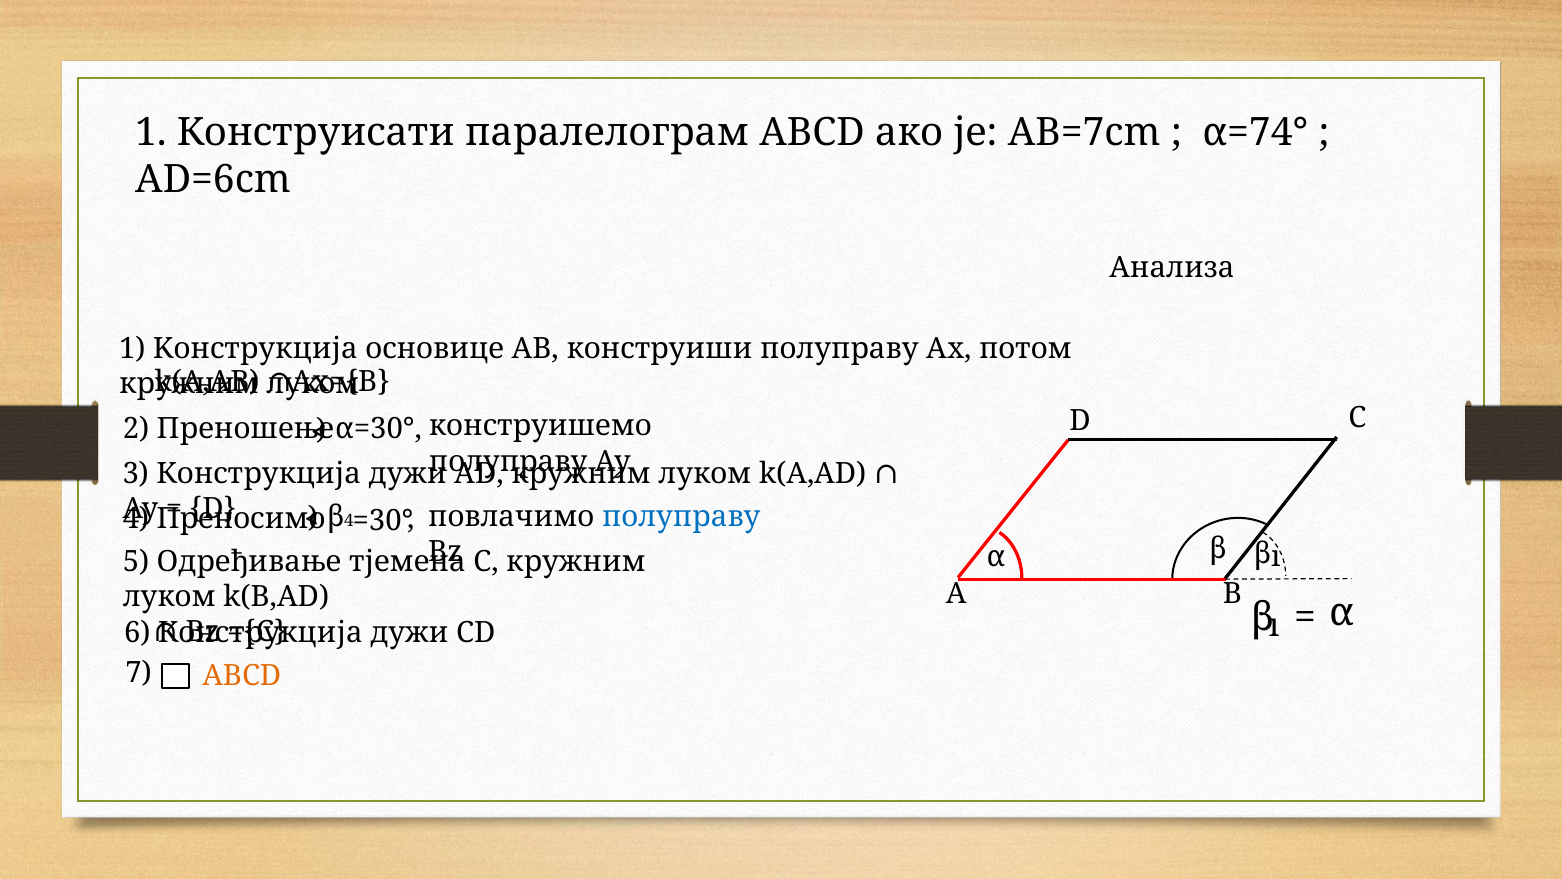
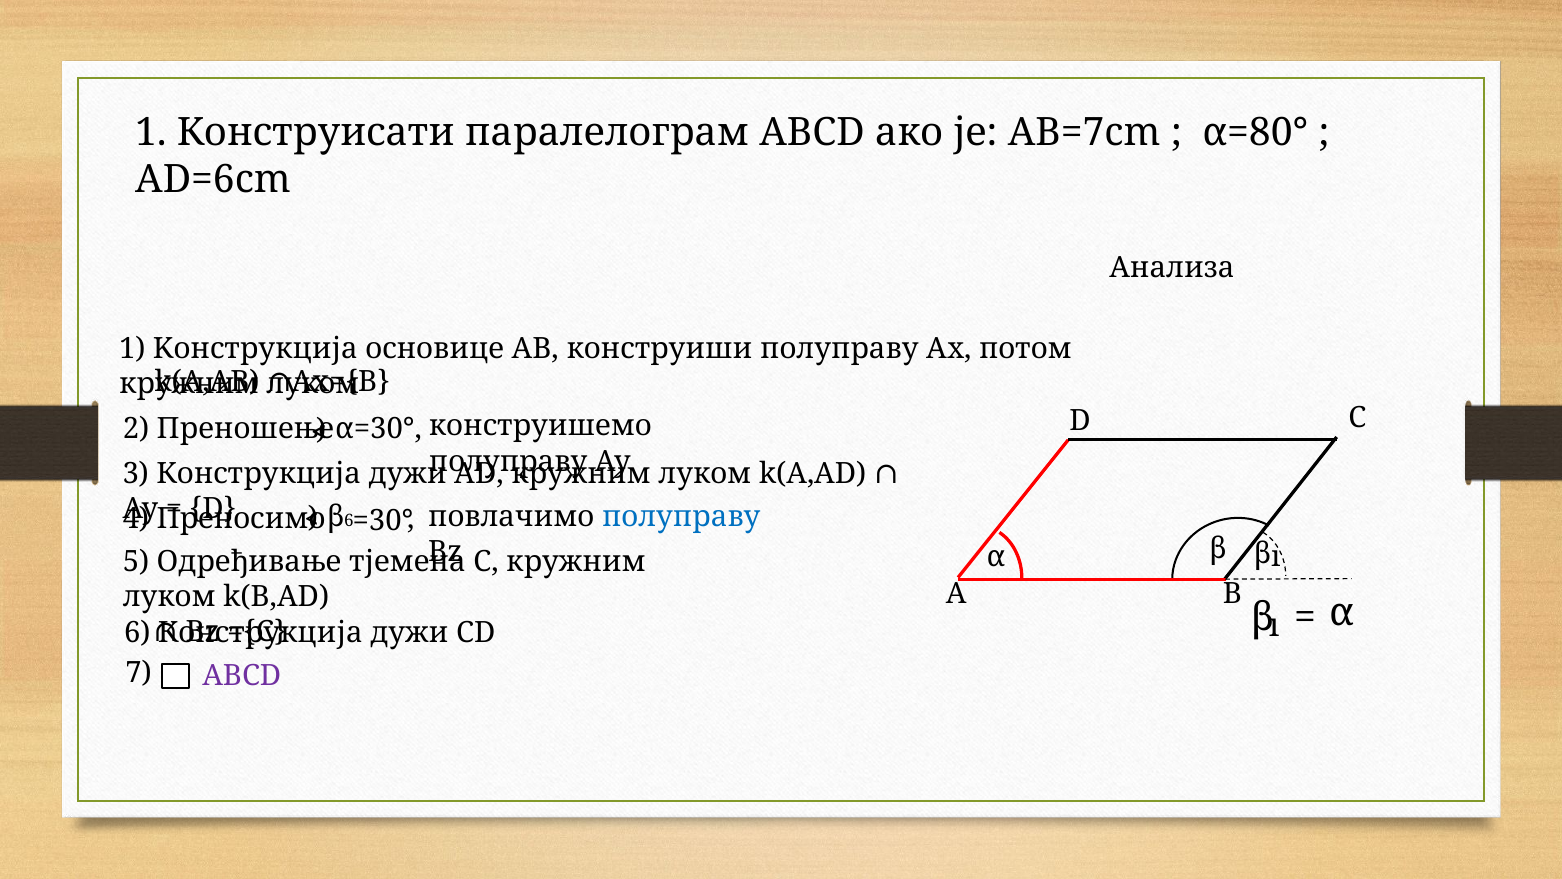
α=74°: α=74° -> α=80°
β 4: 4 -> 6
ABCD at (242, 676) colour: orange -> purple
